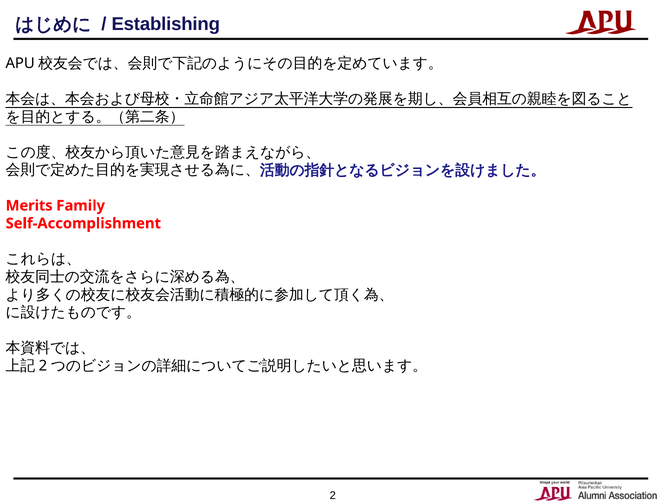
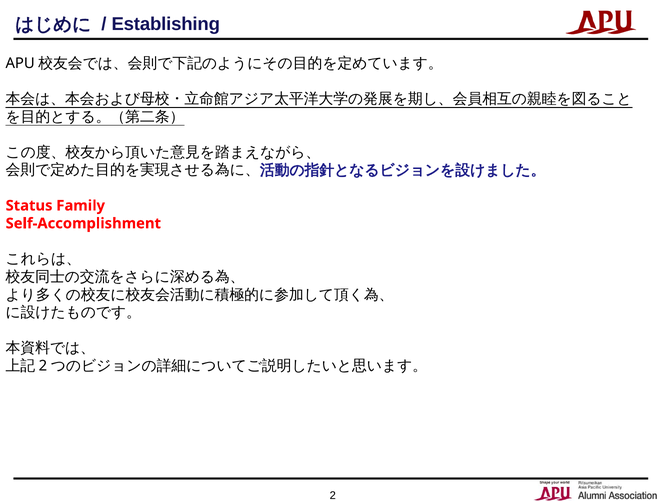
Merits: Merits -> Status
